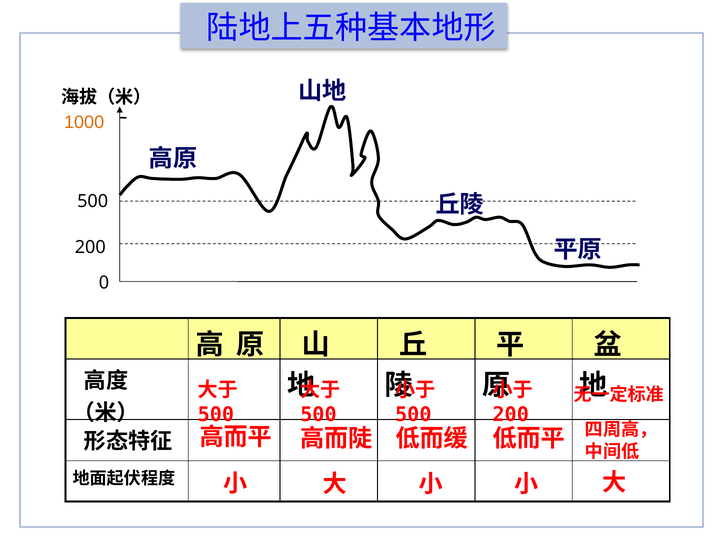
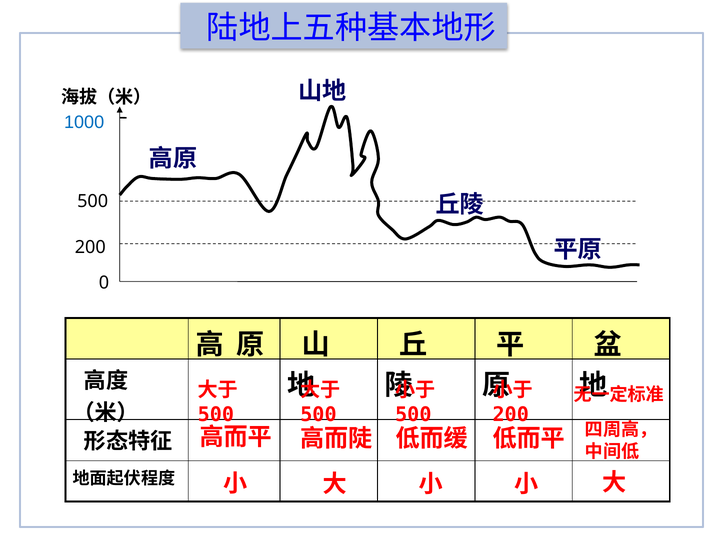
1000 colour: orange -> blue
